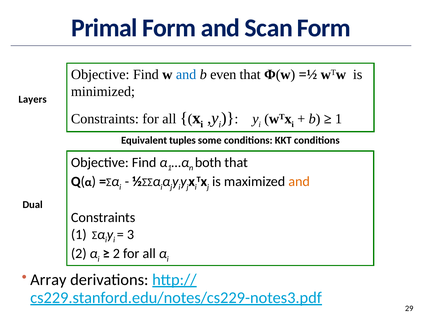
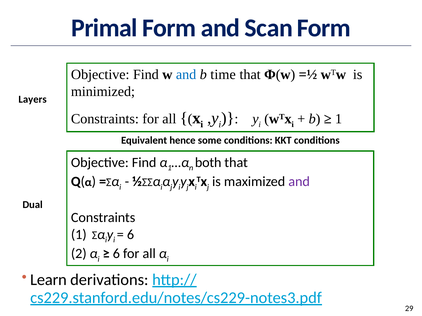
even: even -> time
tuples: tuples -> hence
and at (299, 182) colour: orange -> purple
3 at (131, 235): 3 -> 6
2 at (116, 254): 2 -> 6
Array: Array -> Learn
